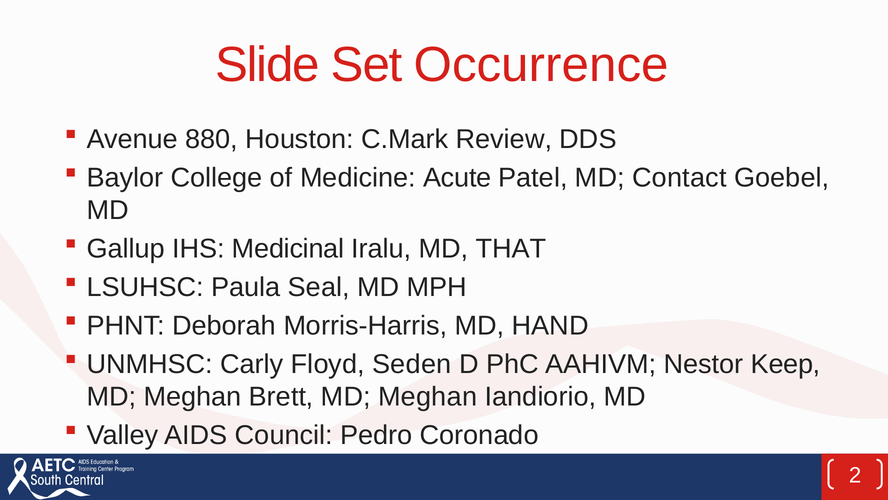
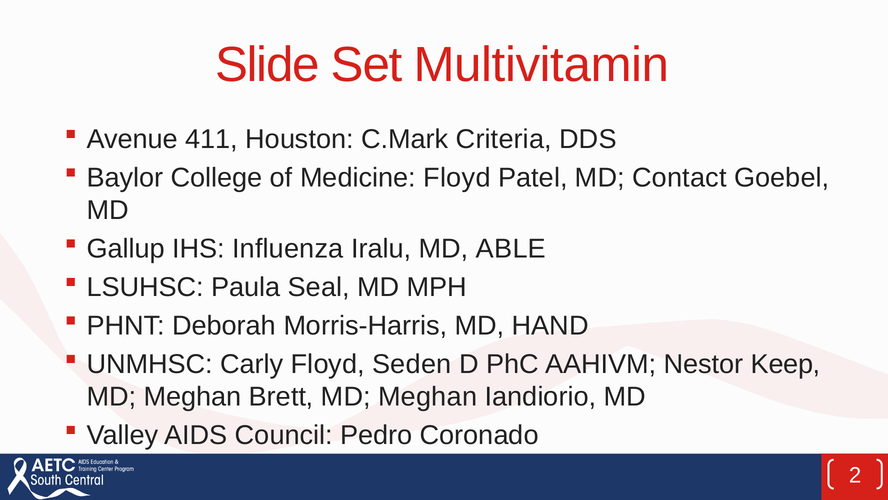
Occurrence: Occurrence -> Multivitamin
880: 880 -> 411
Review: Review -> Criteria
Medicine Acute: Acute -> Floyd
Medicinal: Medicinal -> Influenza
THAT: THAT -> ABLE
